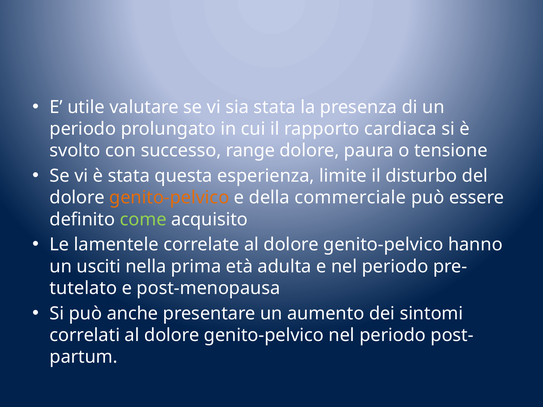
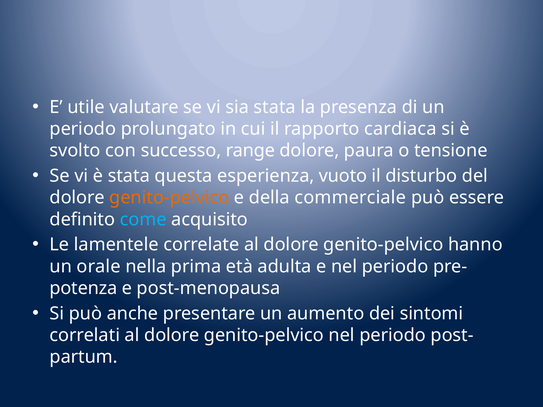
limite: limite -> vuoto
come colour: light green -> light blue
usciti: usciti -> orale
tutelato: tutelato -> potenza
